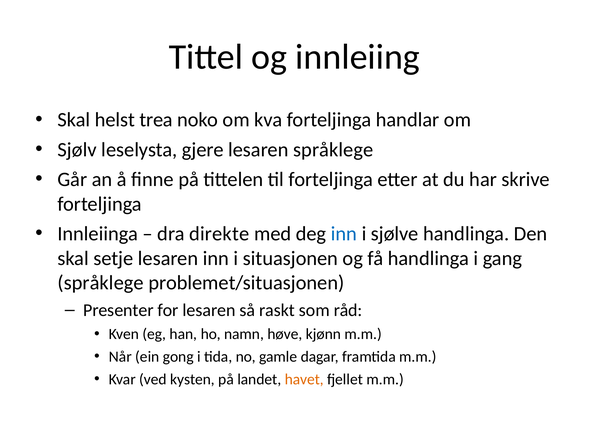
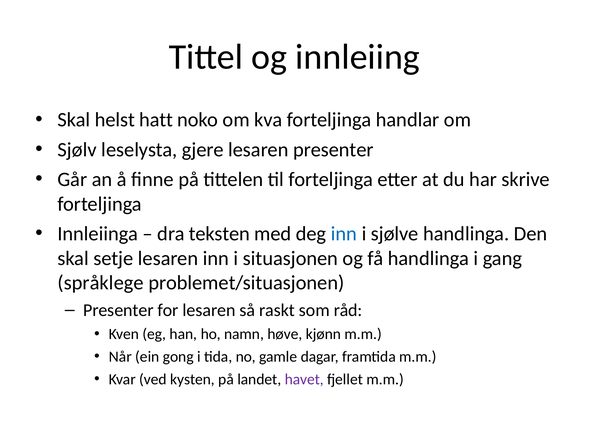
trea: trea -> hatt
lesaren språklege: språklege -> presenter
direkte: direkte -> teksten
havet colour: orange -> purple
